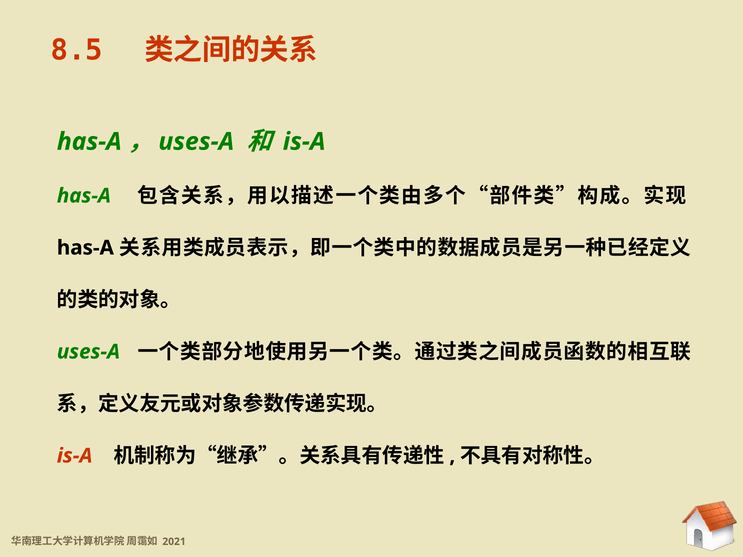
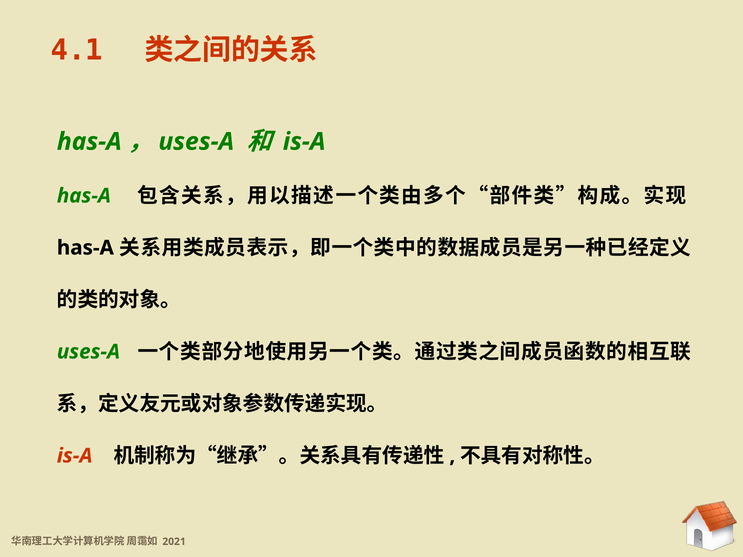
8.5: 8.5 -> 4.1
